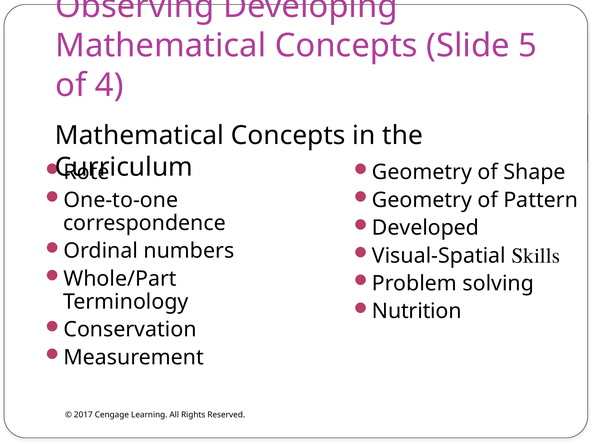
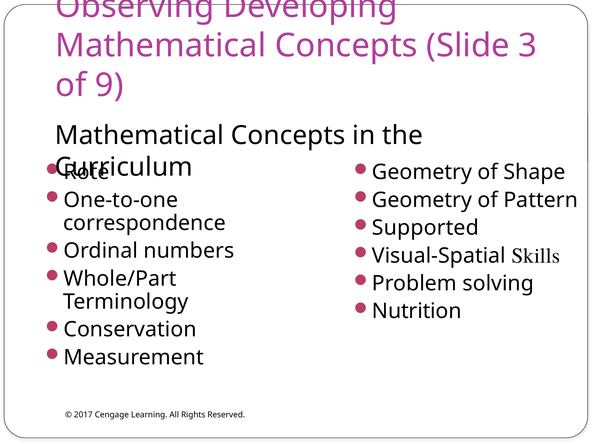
5: 5 -> 3
4: 4 -> 9
Developed: Developed -> Supported
